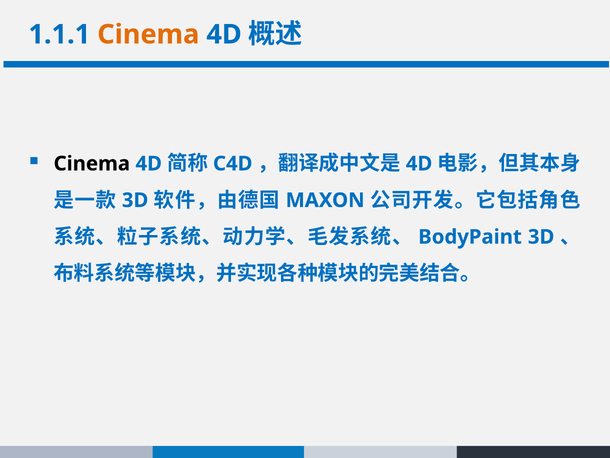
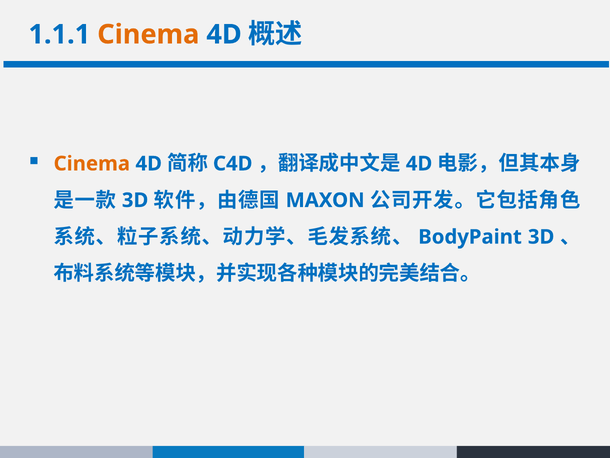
Cinema at (92, 163) colour: black -> orange
